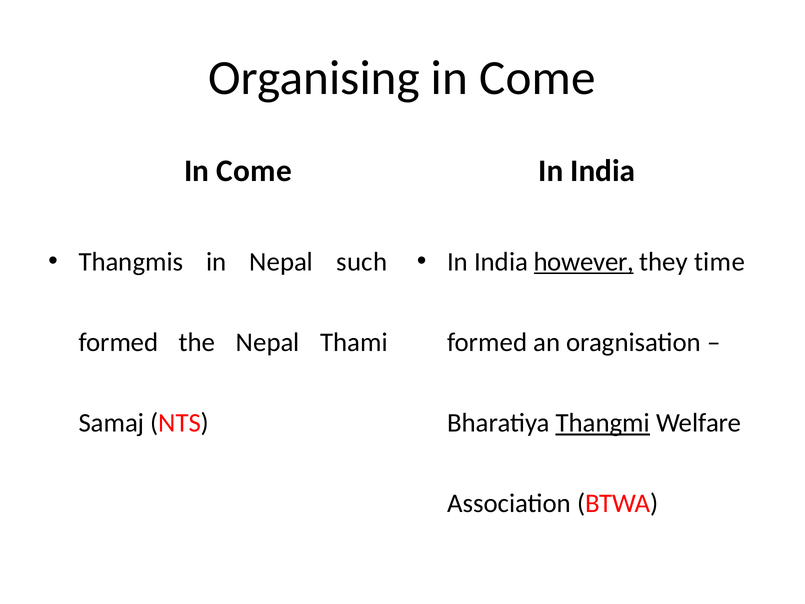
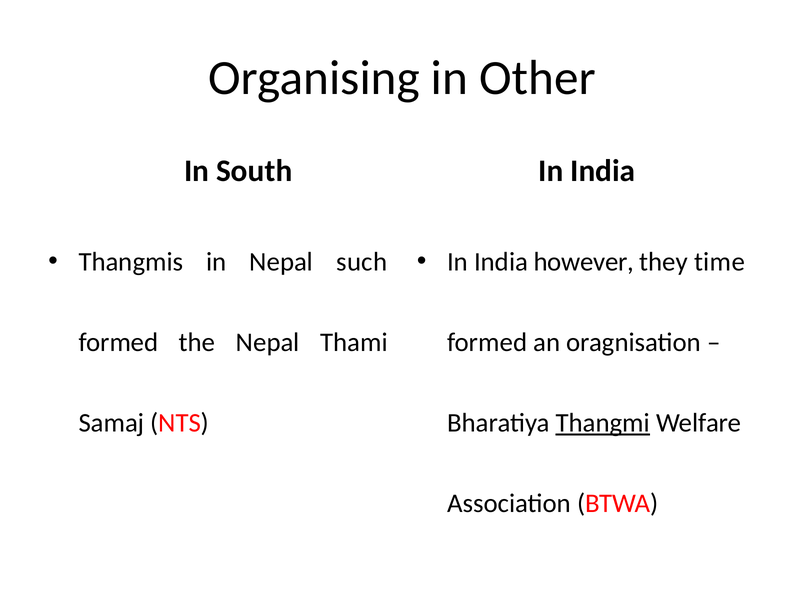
Organising in Come: Come -> Other
Come at (254, 171): Come -> South
however underline: present -> none
